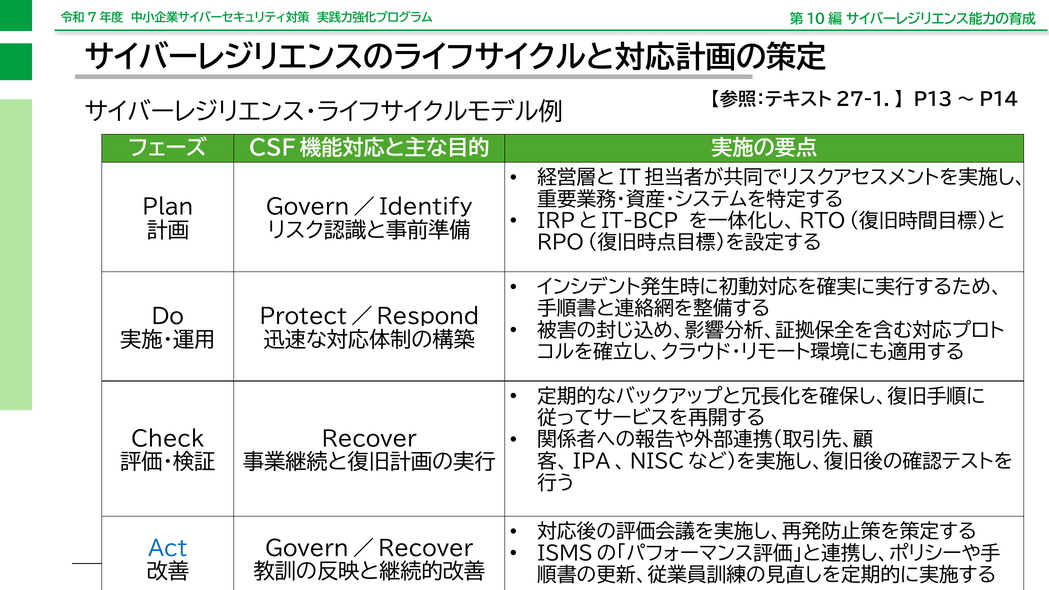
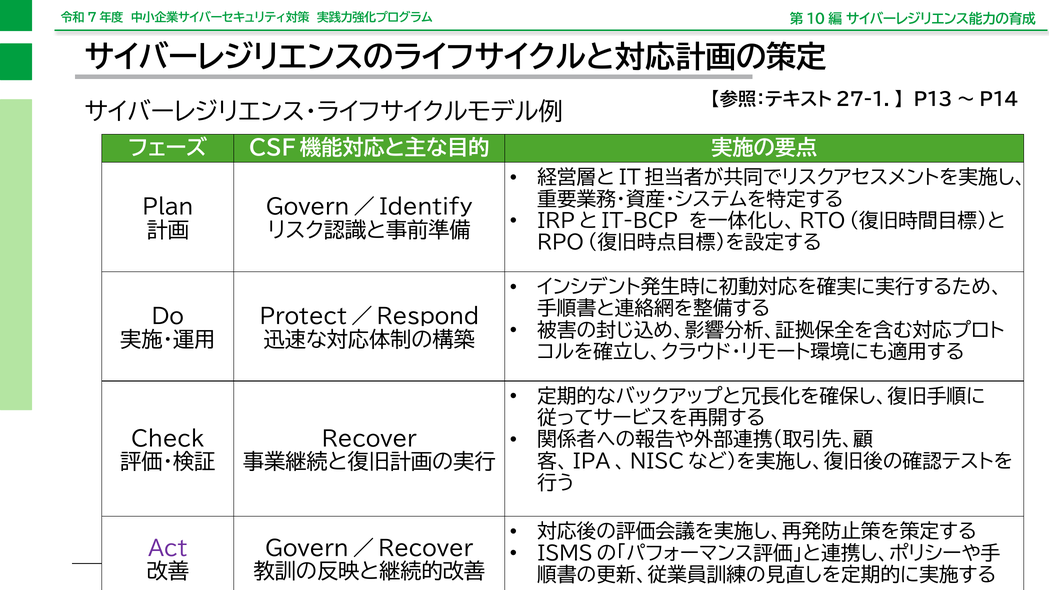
Act colour: blue -> purple
